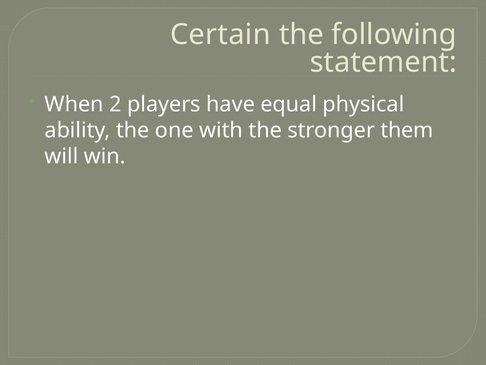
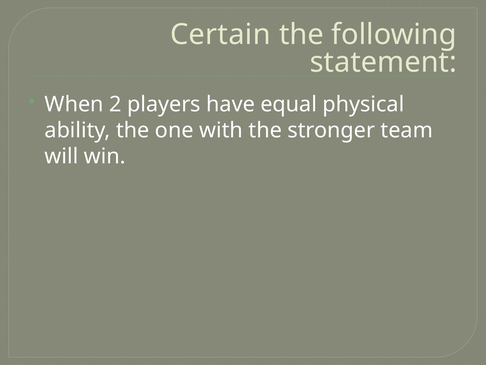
them: them -> team
